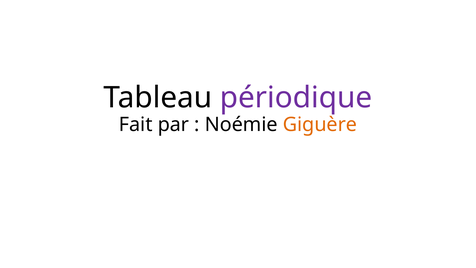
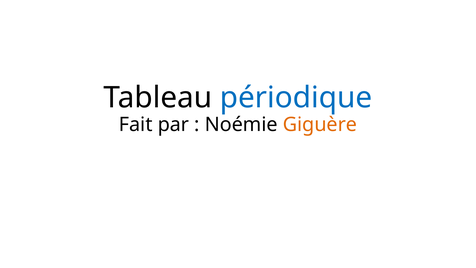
périodique colour: purple -> blue
